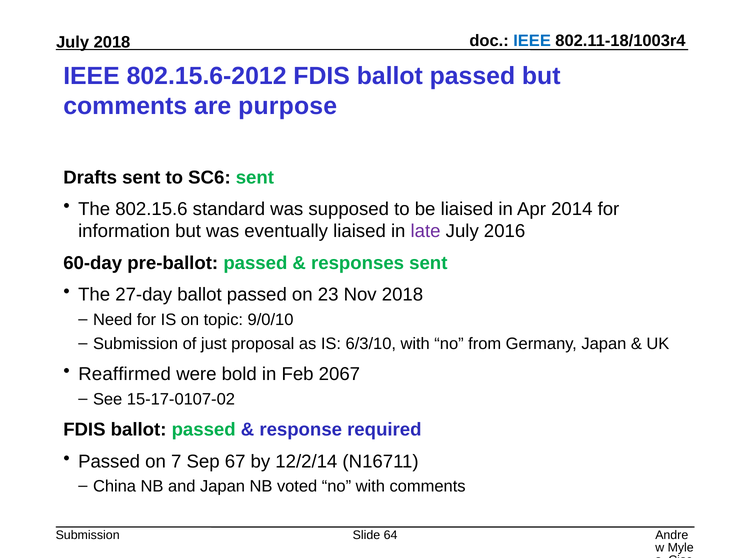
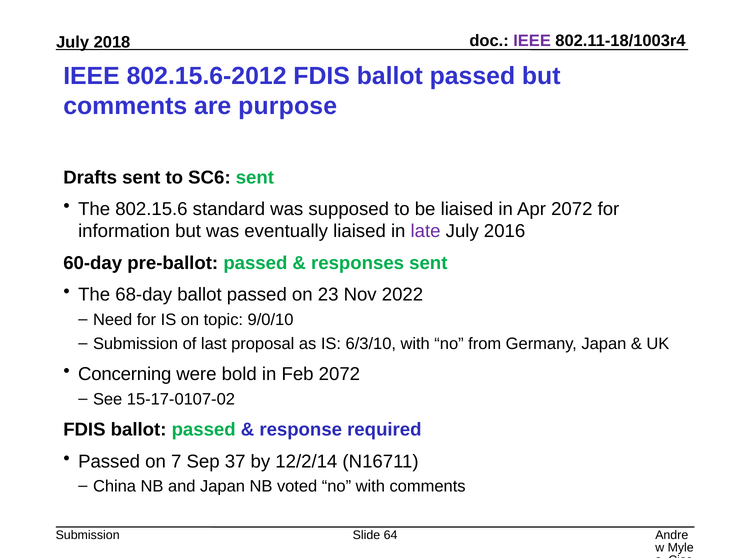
IEEE at (532, 41) colour: blue -> purple
Apr 2014: 2014 -> 2072
27-day: 27-day -> 68-day
Nov 2018: 2018 -> 2022
just: just -> last
Reaffirmed: Reaffirmed -> Concerning
Feb 2067: 2067 -> 2072
67: 67 -> 37
